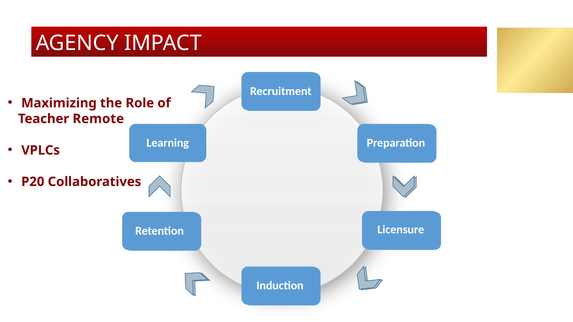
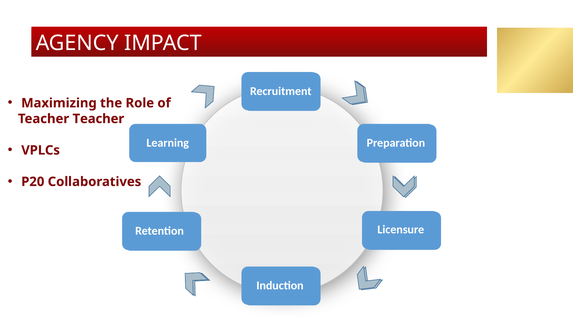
Teacher Remote: Remote -> Teacher
